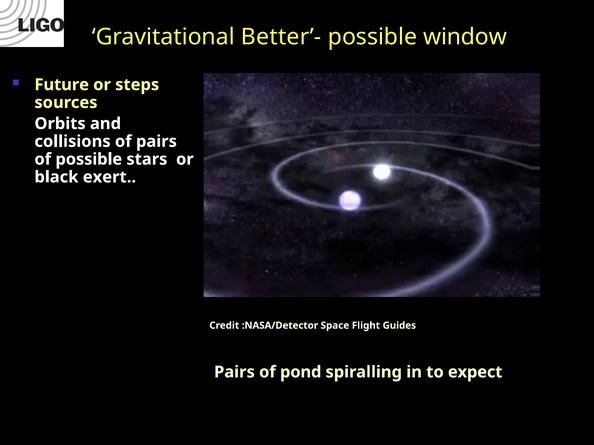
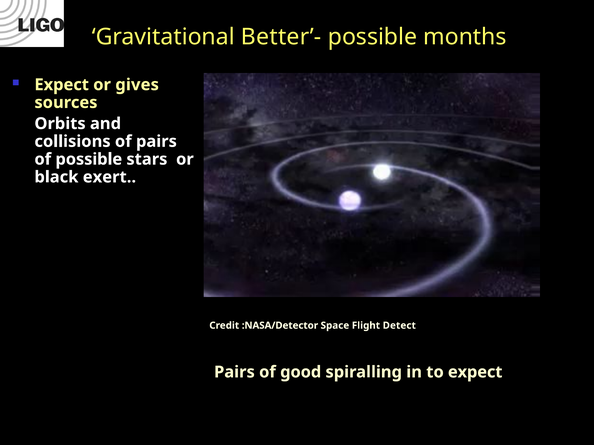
window: window -> months
Future at (62, 85): Future -> Expect
steps: steps -> gives
Guides: Guides -> Detect
pond: pond -> good
